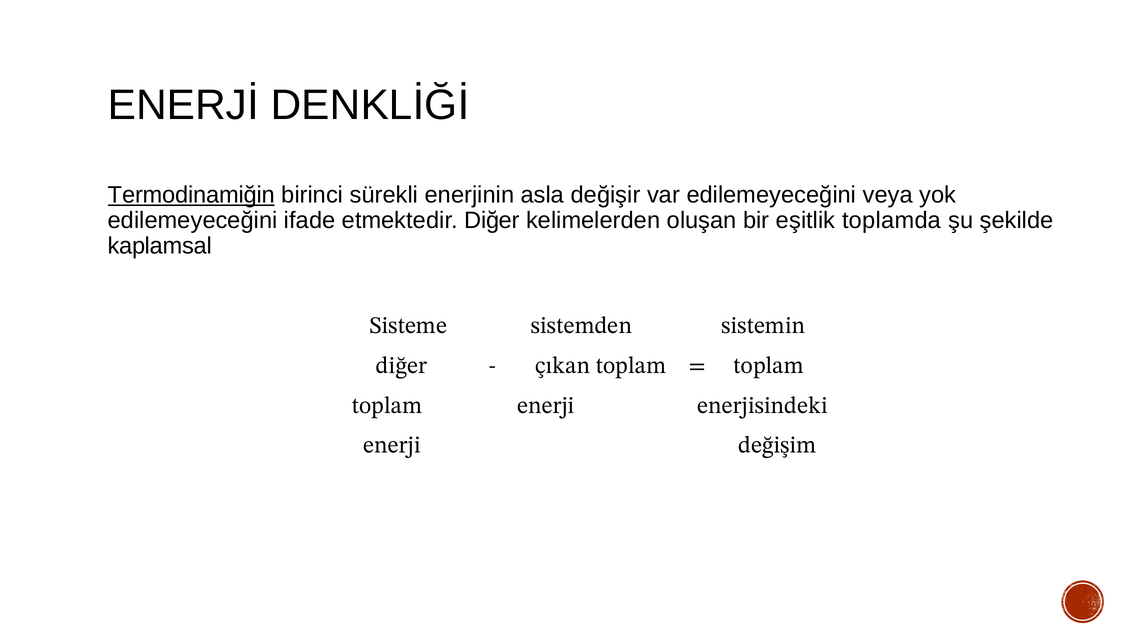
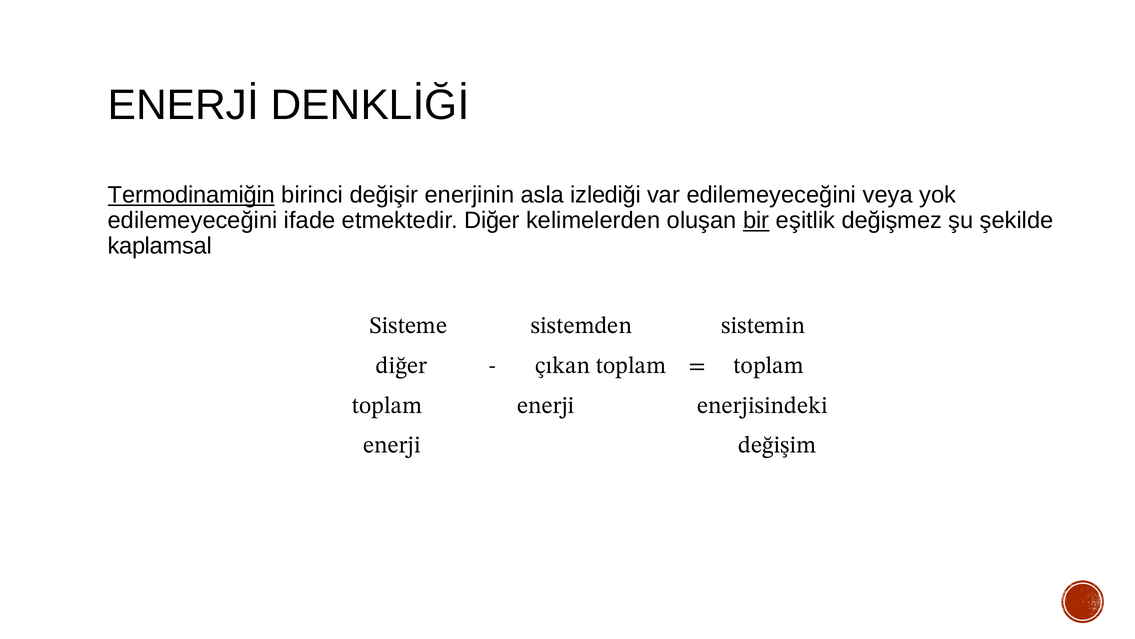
sürekli: sürekli -> değişir
değişir: değişir -> izlediği
bir underline: none -> present
toplamda: toplamda -> değişmez
